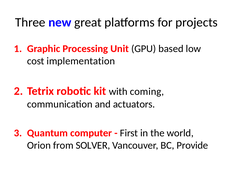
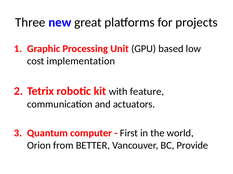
coming: coming -> feature
SOLVER: SOLVER -> BETTER
